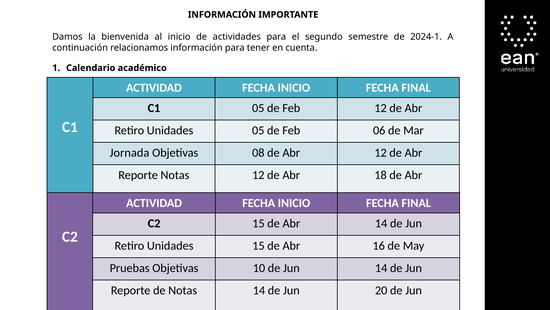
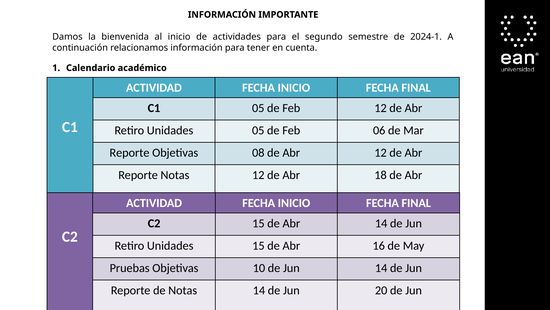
Jornada at (129, 152): Jornada -> Reporte
